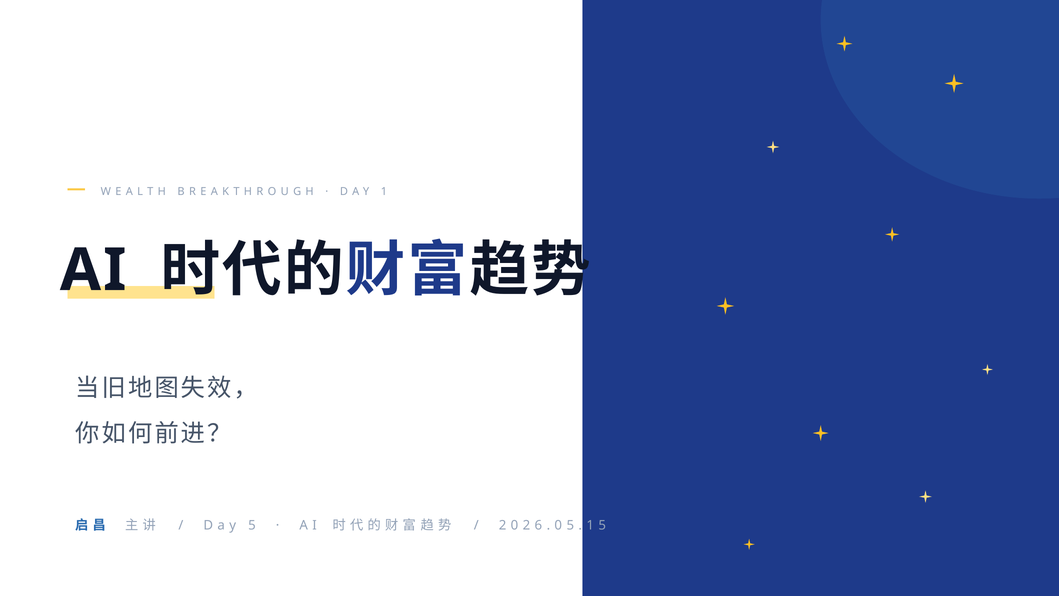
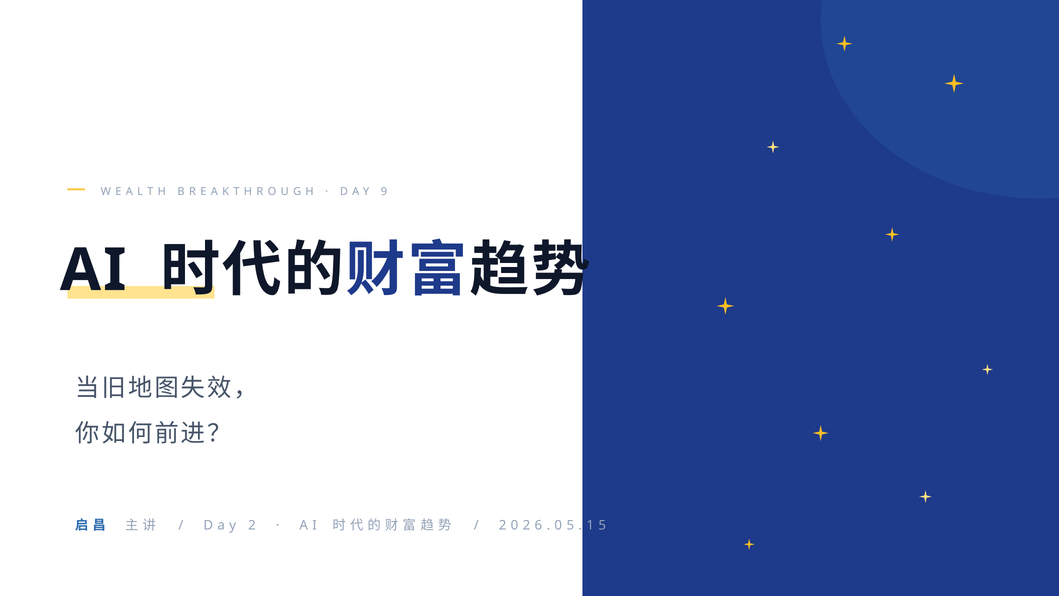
1 at (384, 191): 1 -> 9
5 at (252, 525): 5 -> 2
